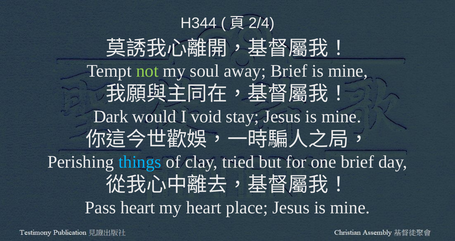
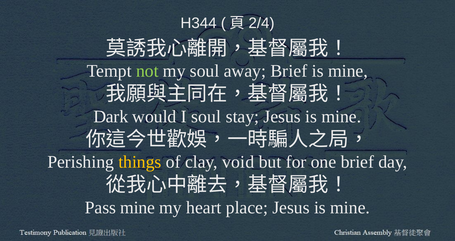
I void: void -> soul
things colour: light blue -> yellow
tried: tried -> void
Pass heart: heart -> mine
